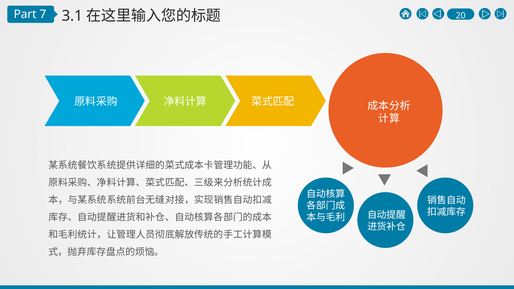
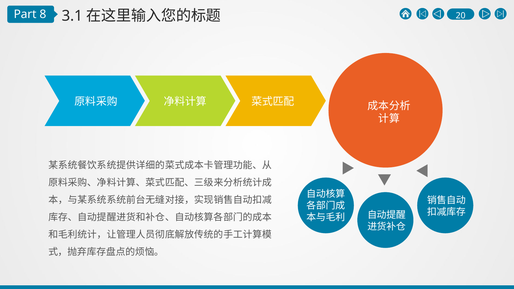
7: 7 -> 8
